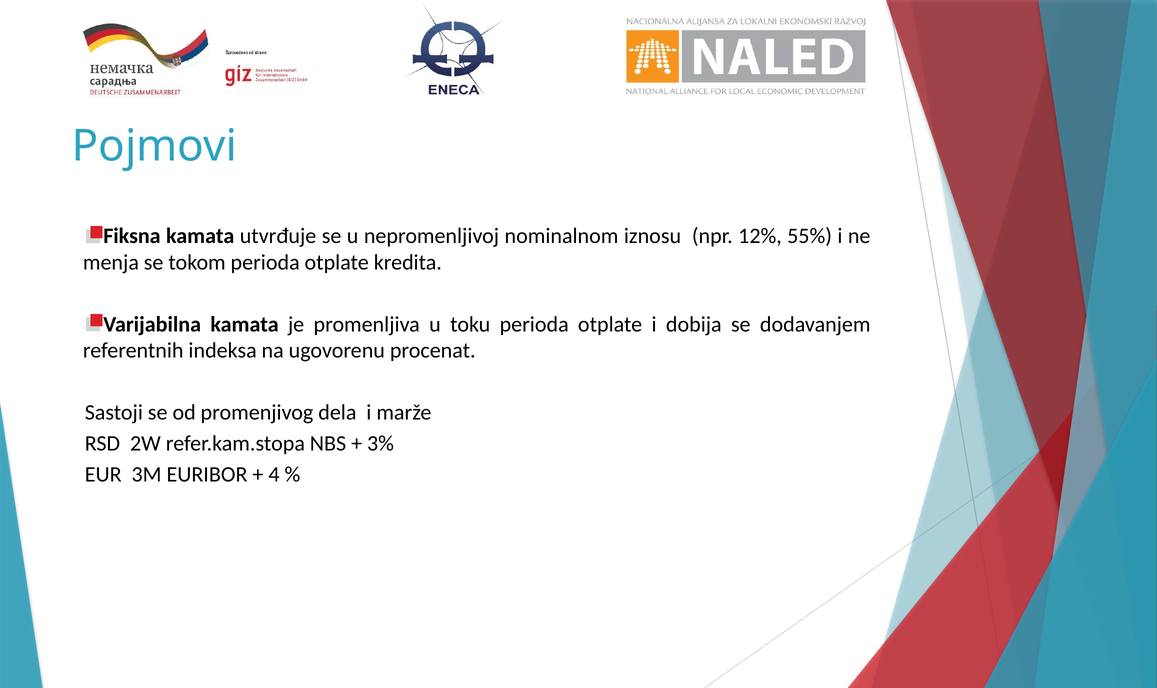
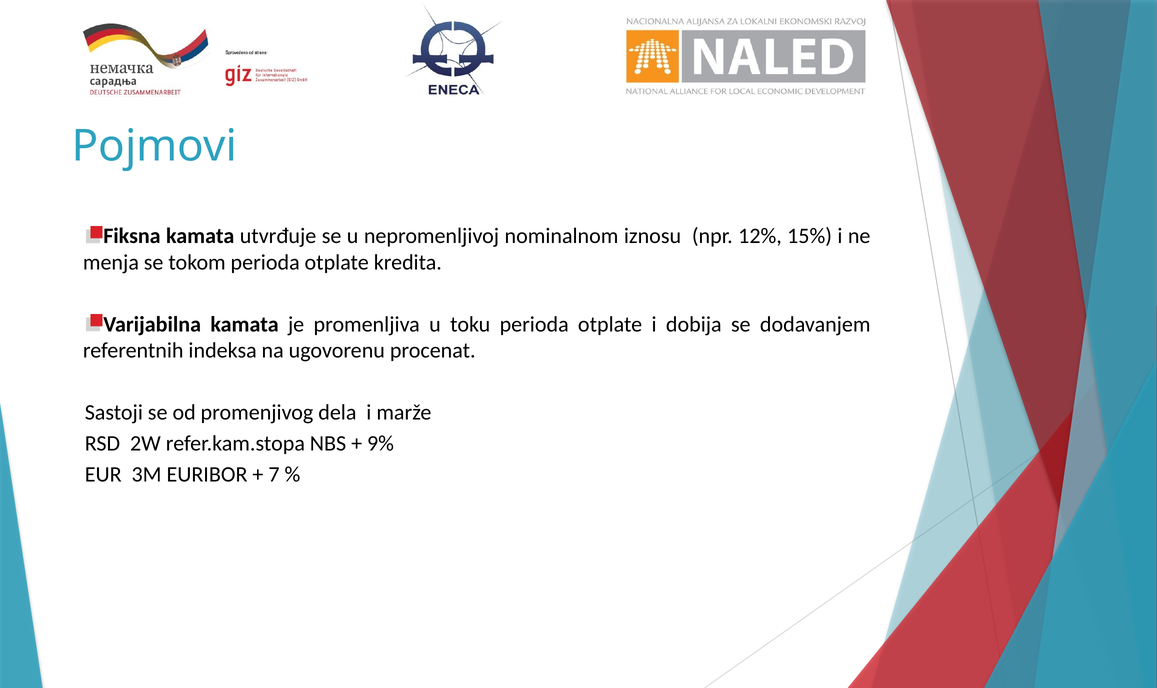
55%: 55% -> 15%
3%: 3% -> 9%
4: 4 -> 7
